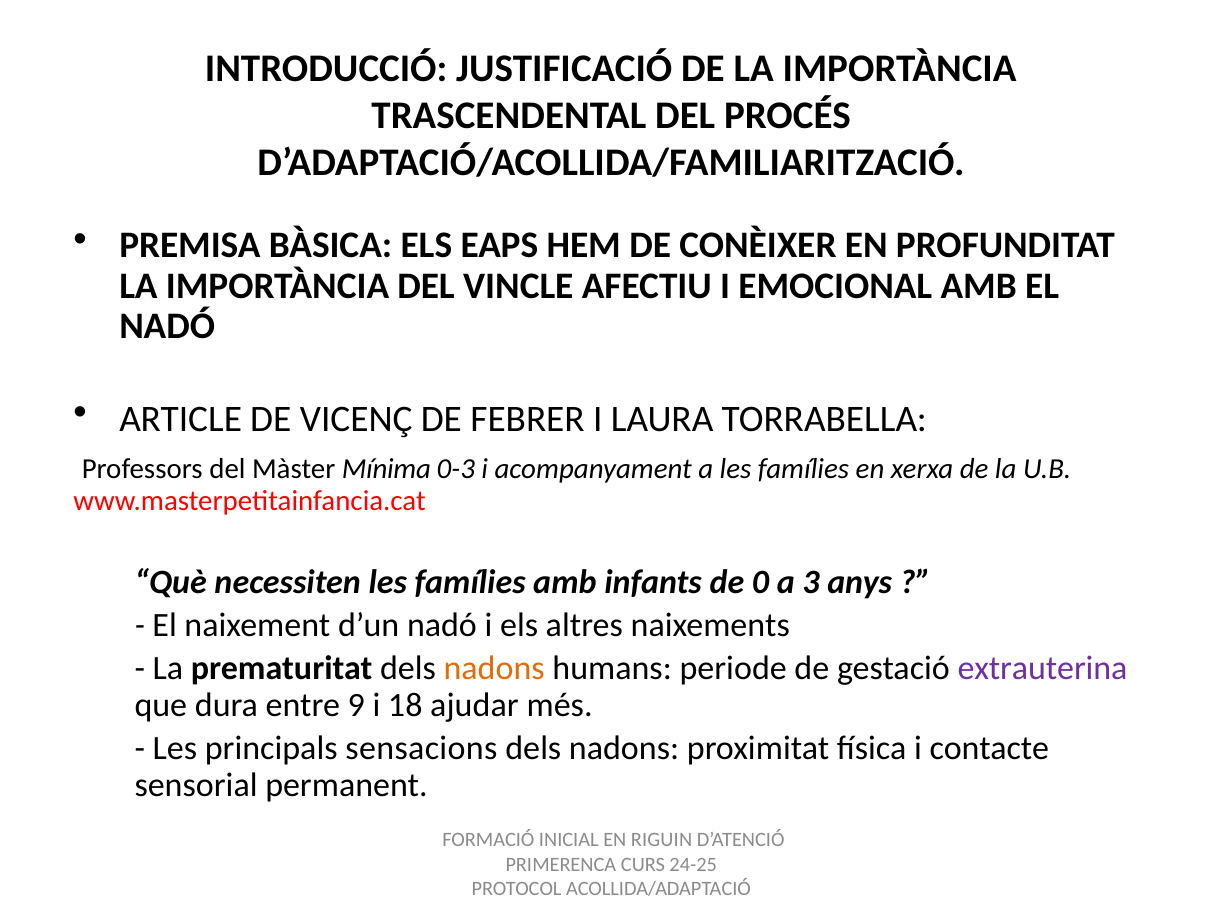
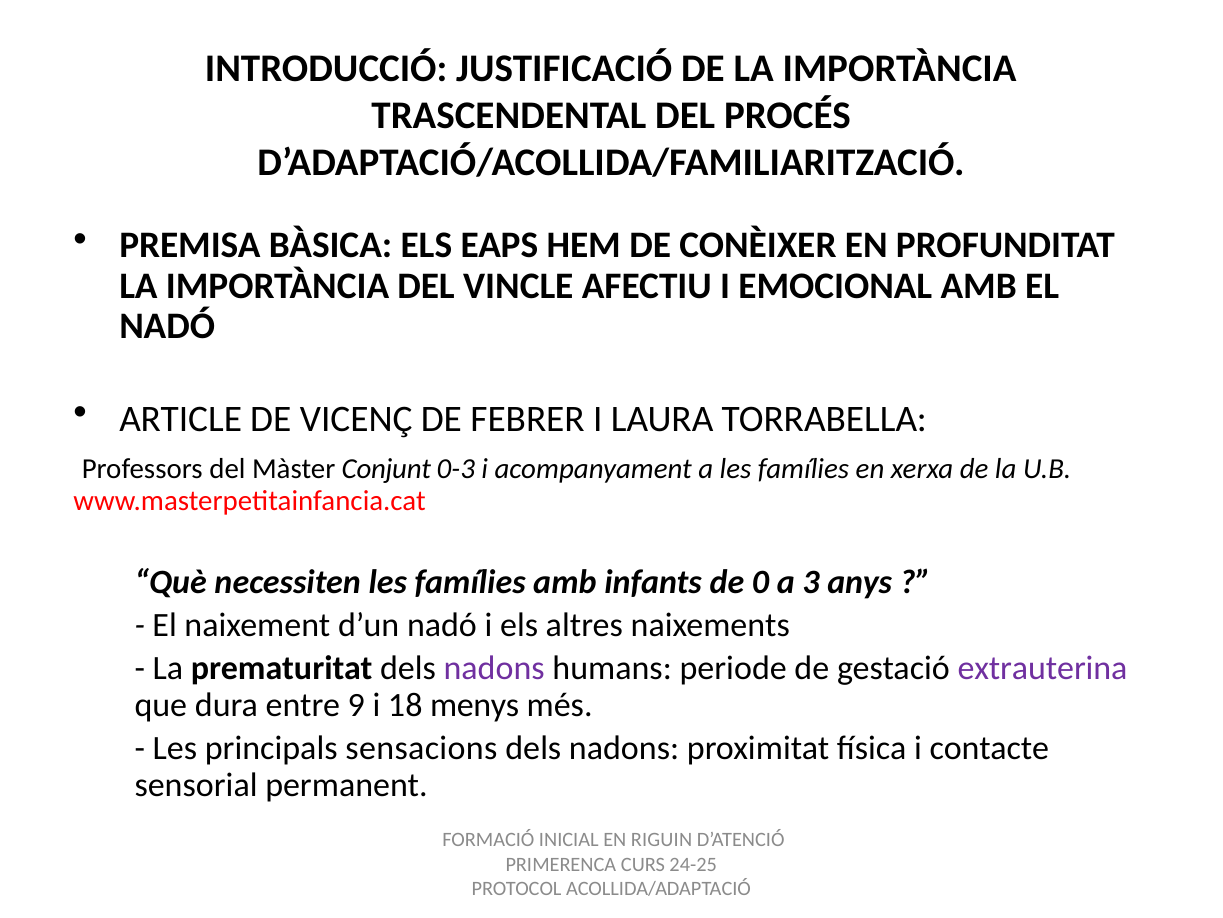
Mínima: Mínima -> Conjunt
nadons at (494, 668) colour: orange -> purple
ajudar: ajudar -> menys
